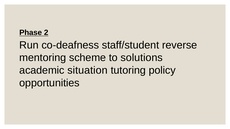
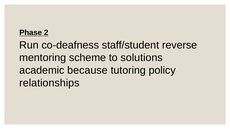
situation: situation -> because
opportunities: opportunities -> relationships
